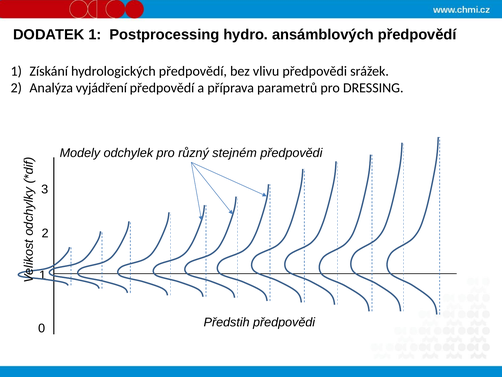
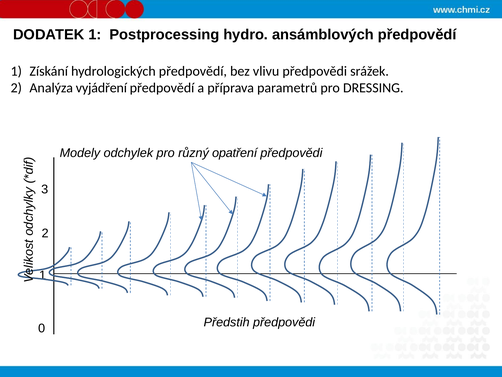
stejném: stejném -> opatření
